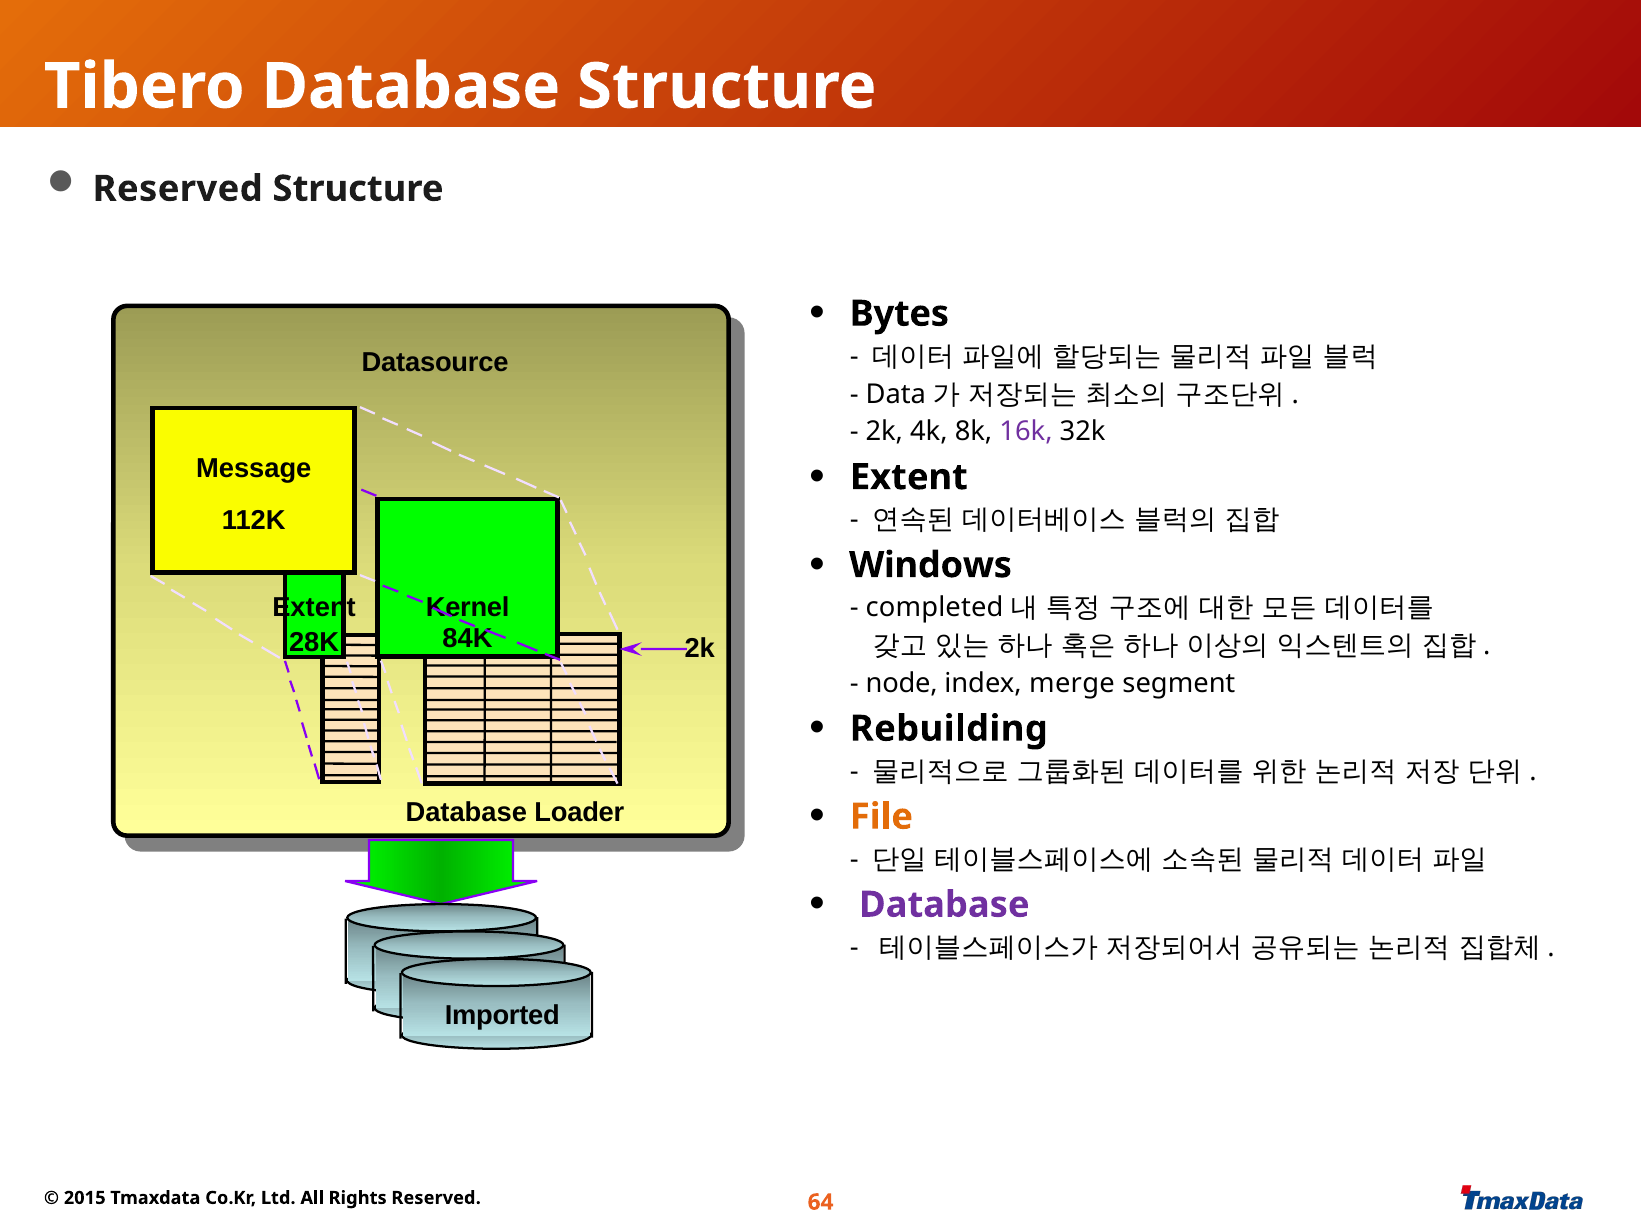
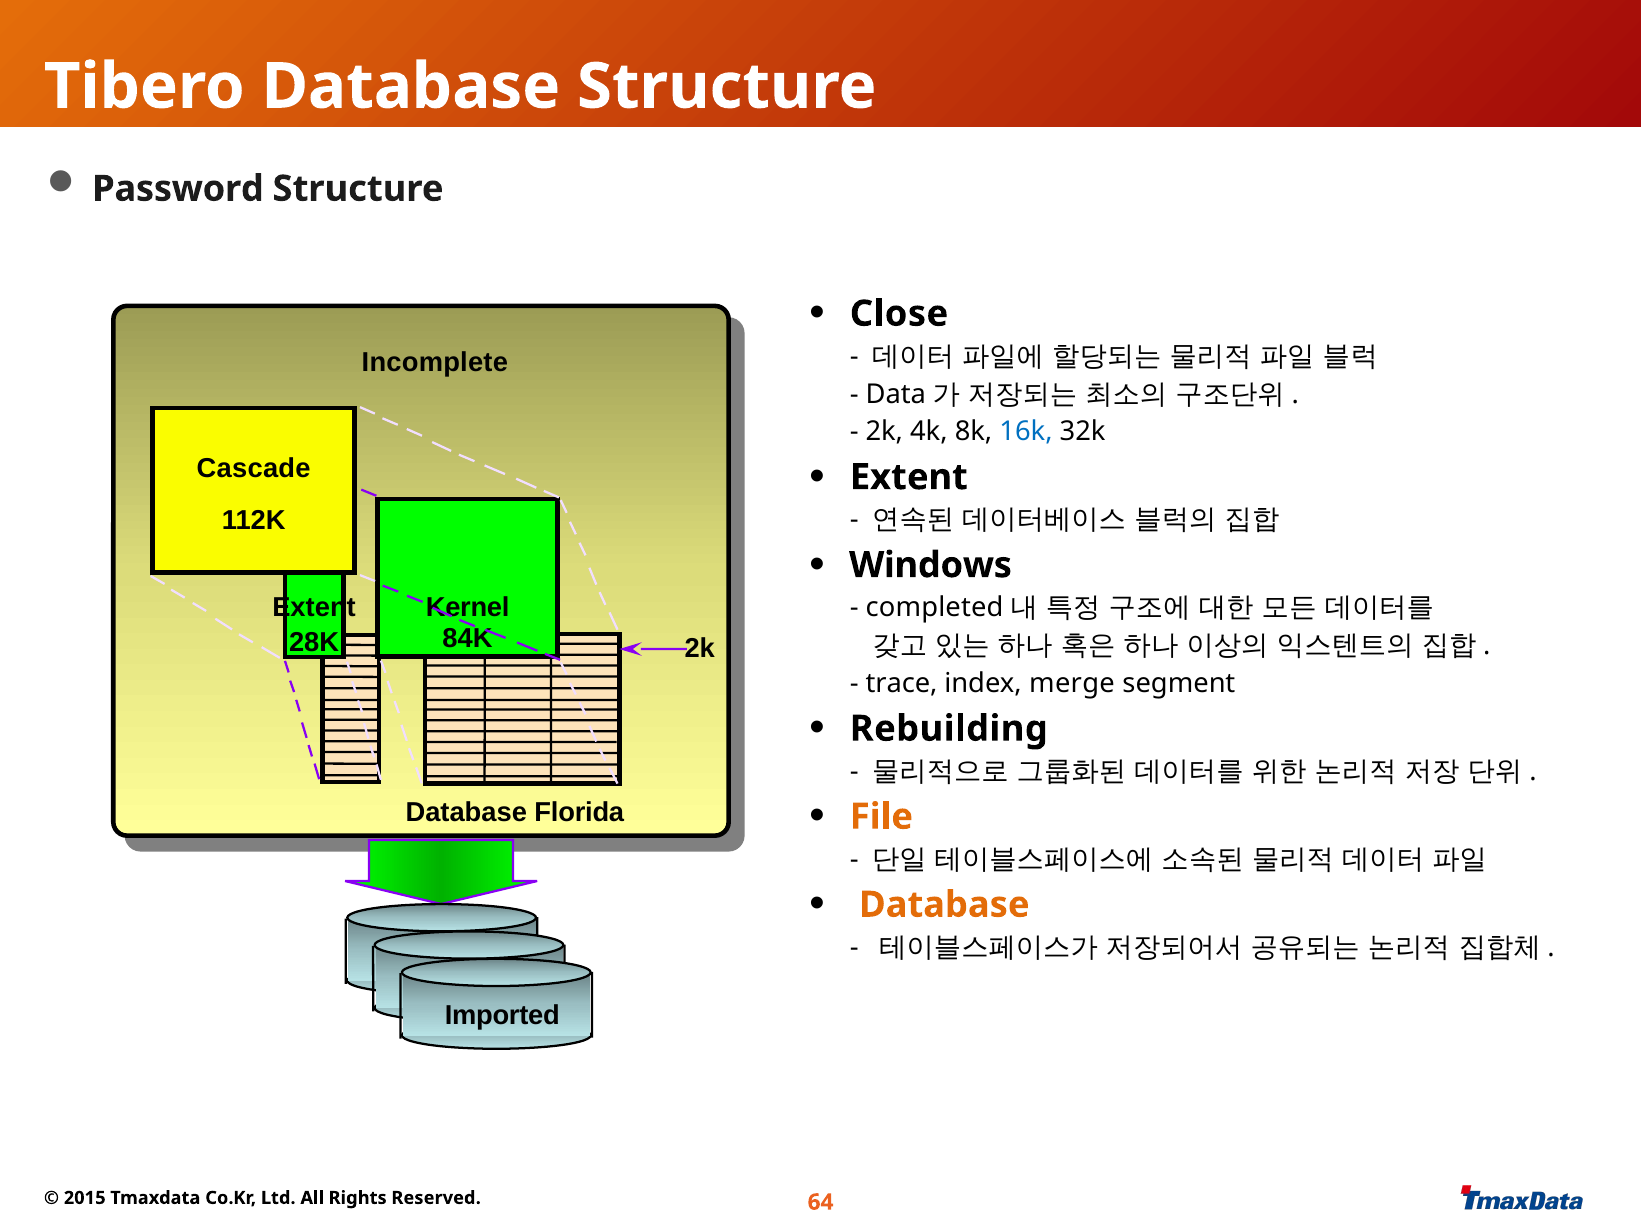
Reserved at (178, 189): Reserved -> Password
Bytes: Bytes -> Close
Datasource: Datasource -> Incomplete
16k colour: purple -> blue
Message: Message -> Cascade
node: node -> trace
Loader: Loader -> Florida
Database at (944, 905) colour: purple -> orange
